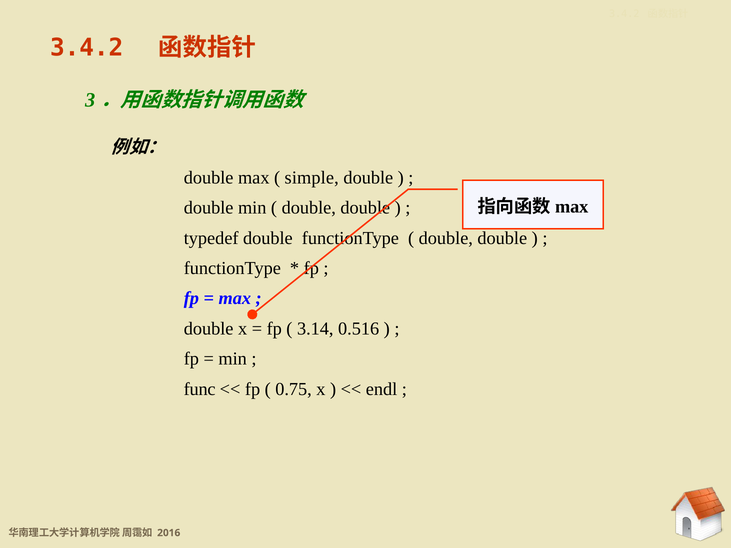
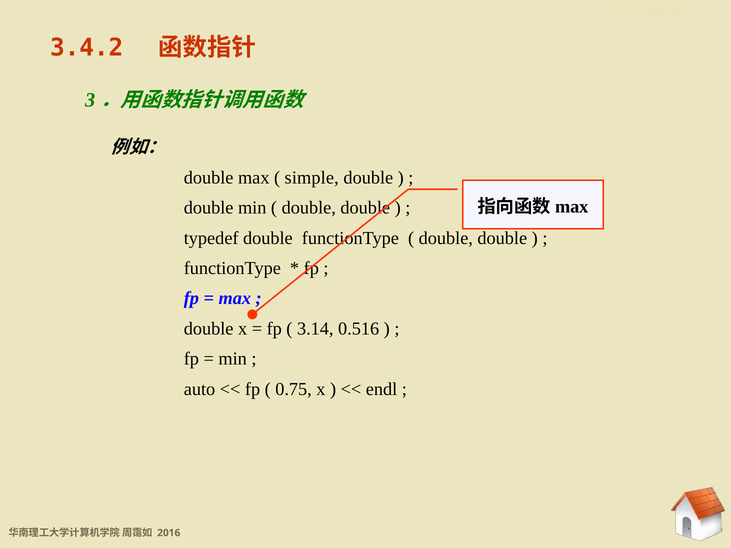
func: func -> auto
